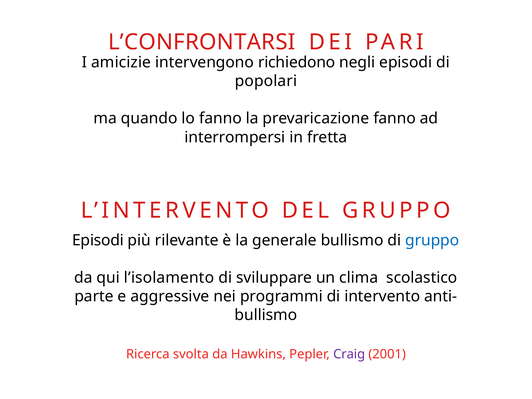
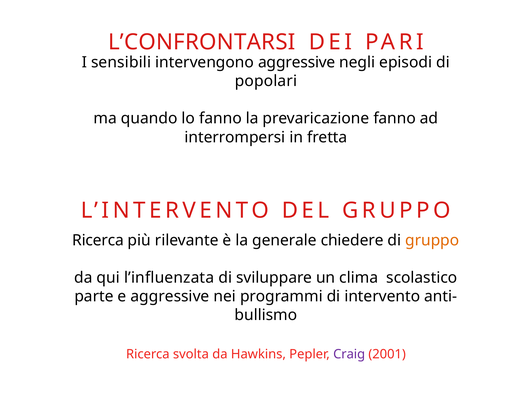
amicizie: amicizie -> sensibili
intervengono richiedono: richiedono -> aggressive
Episodi at (98, 240): Episodi -> Ricerca
generale bullismo: bullismo -> chiedere
gruppo at (432, 240) colour: blue -> orange
l’isolamento: l’isolamento -> l’influenzata
